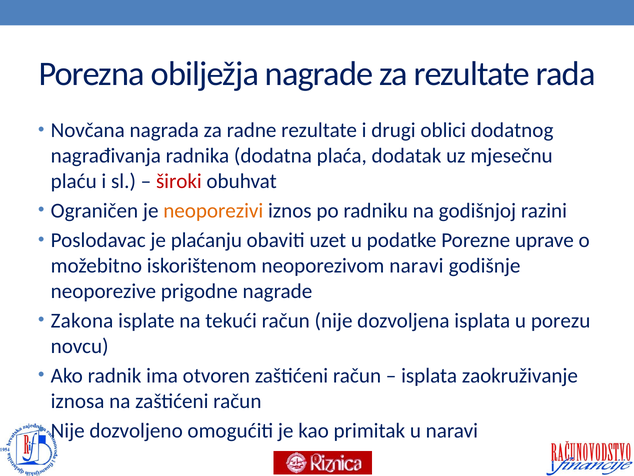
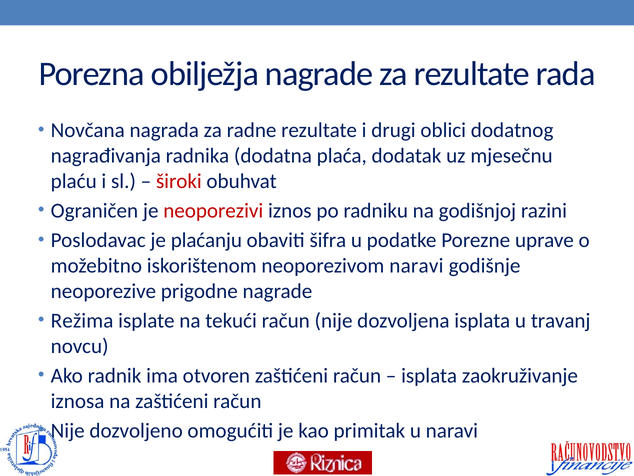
neoporezivi colour: orange -> red
uzet: uzet -> šifra
Zakona: Zakona -> Režima
porezu: porezu -> travanj
